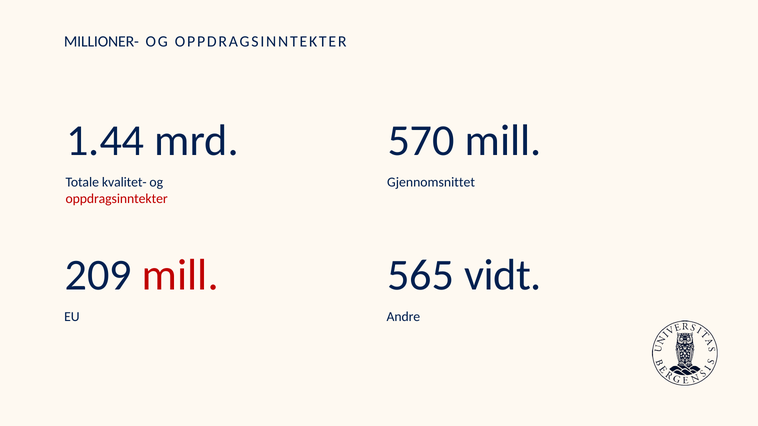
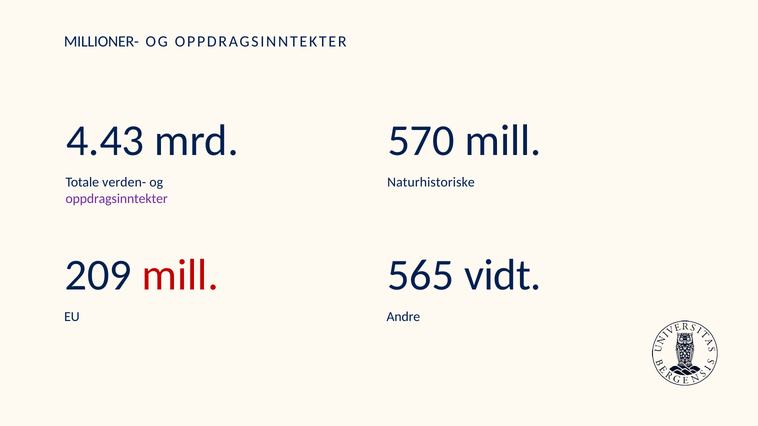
1.44: 1.44 -> 4.43
kvalitet-: kvalitet- -> verden-
Gjennomsnittet: Gjennomsnittet -> Naturhistoriske
oppdragsinntekter at (117, 199) colour: red -> purple
